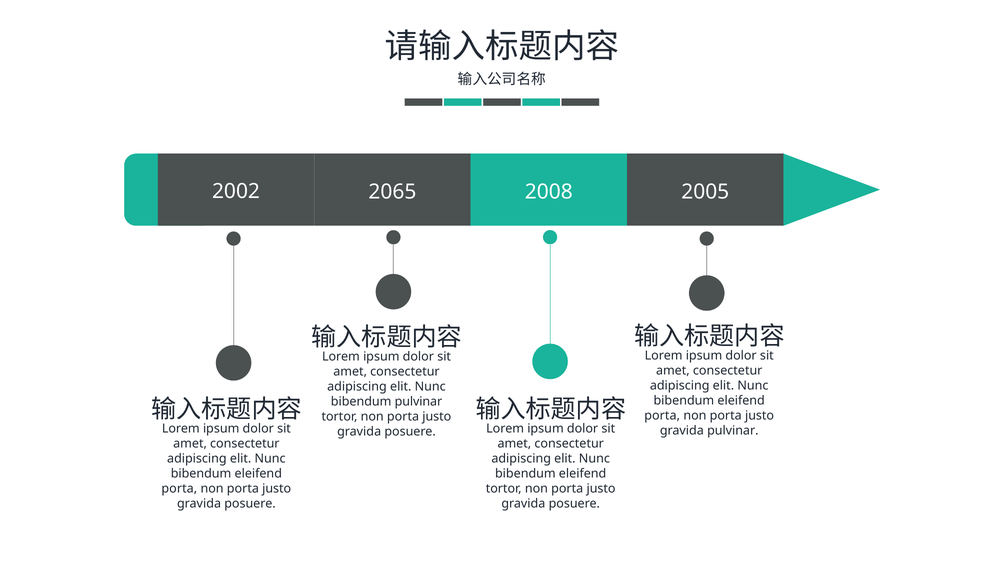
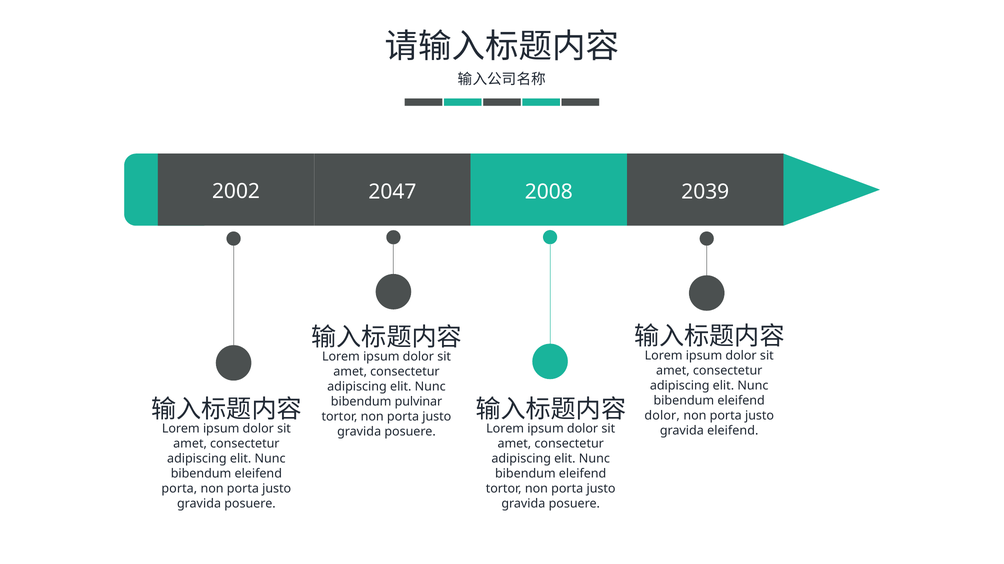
2065: 2065 -> 2047
2005: 2005 -> 2039
porta at (662, 416): porta -> dolor
gravida pulvinar: pulvinar -> eleifend
